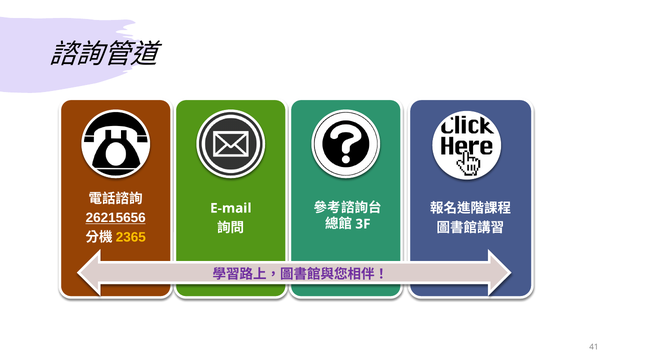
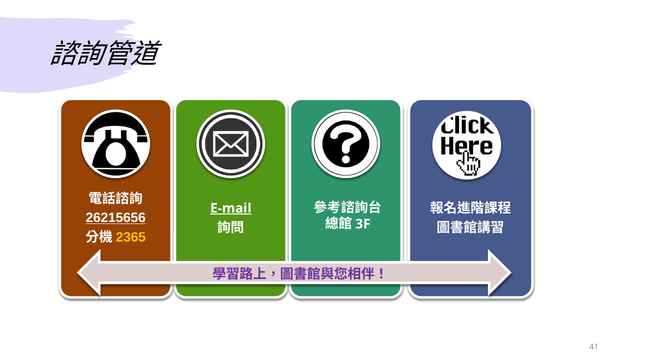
E-mail underline: none -> present
